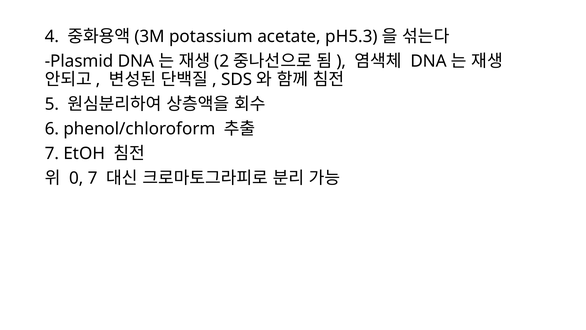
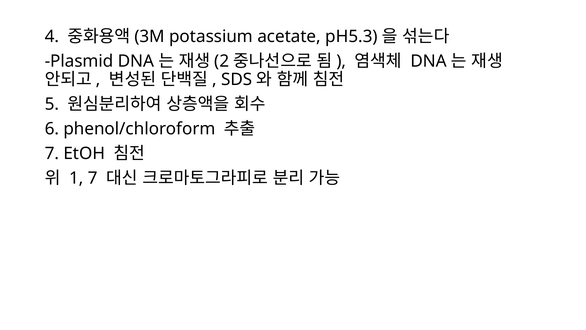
0: 0 -> 1
